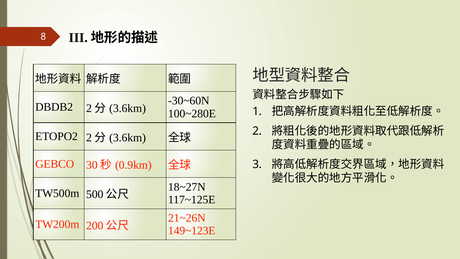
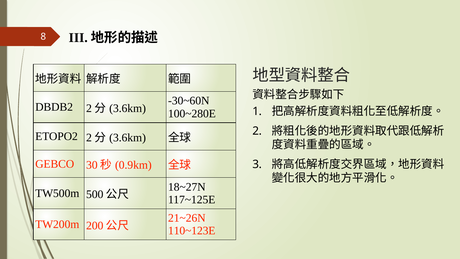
149~123E: 149~123E -> 110~123E
